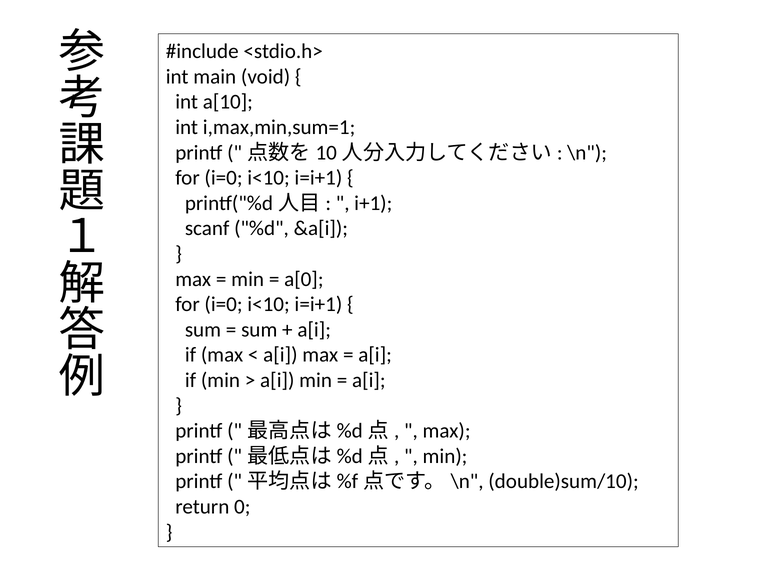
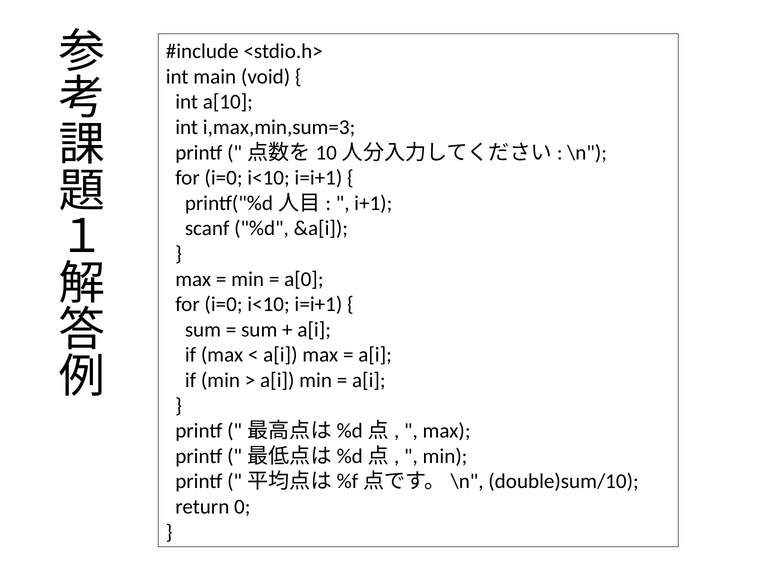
i,max,min,sum=1: i,max,min,sum=1 -> i,max,min,sum=3
